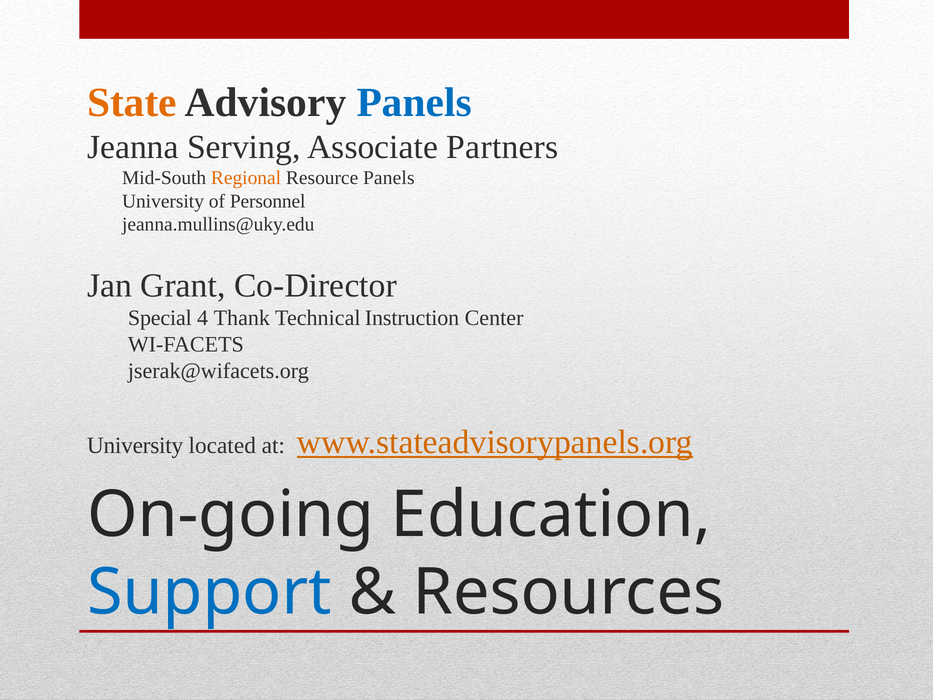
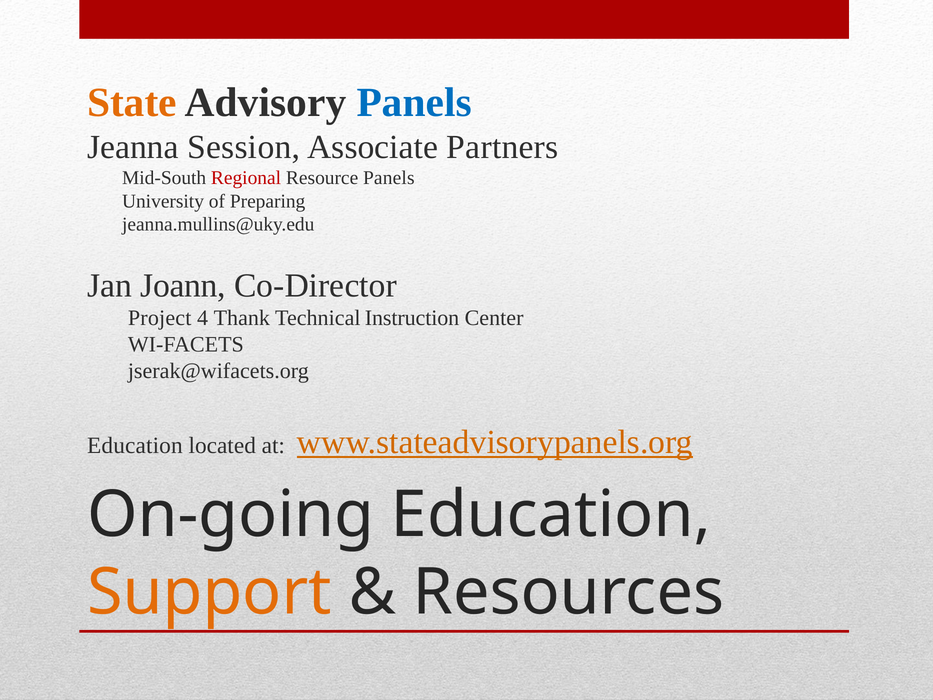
Serving: Serving -> Session
Regional colour: orange -> red
Personnel: Personnel -> Preparing
Grant: Grant -> Joann
Special: Special -> Project
University at (135, 446): University -> Education
Support colour: blue -> orange
